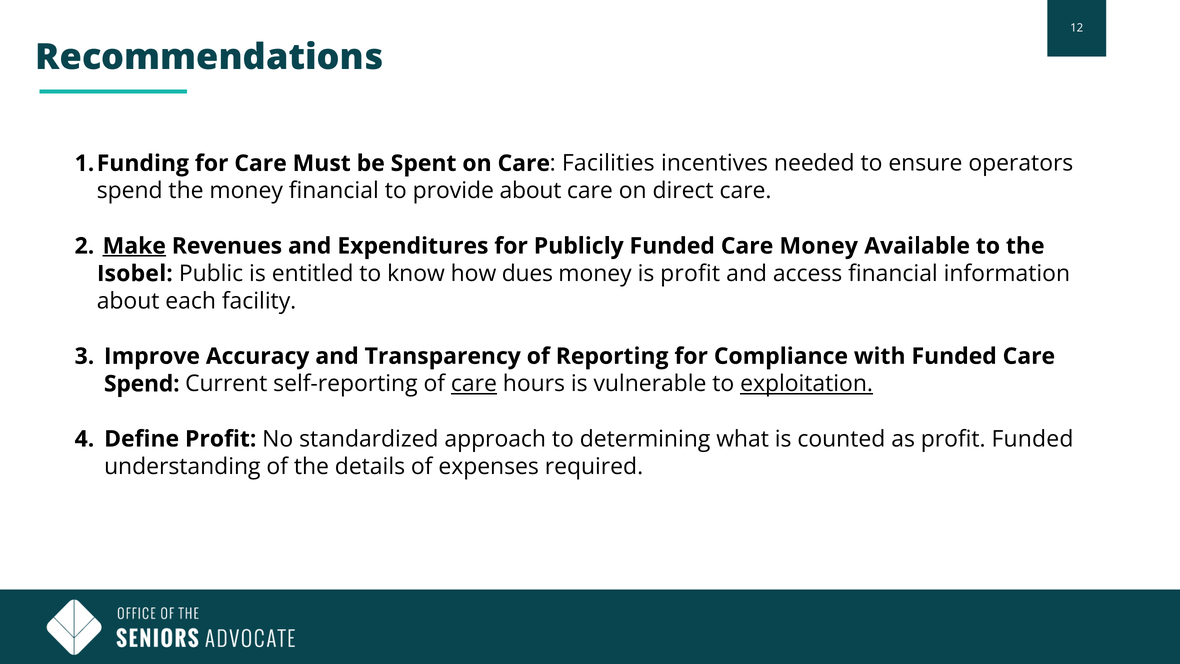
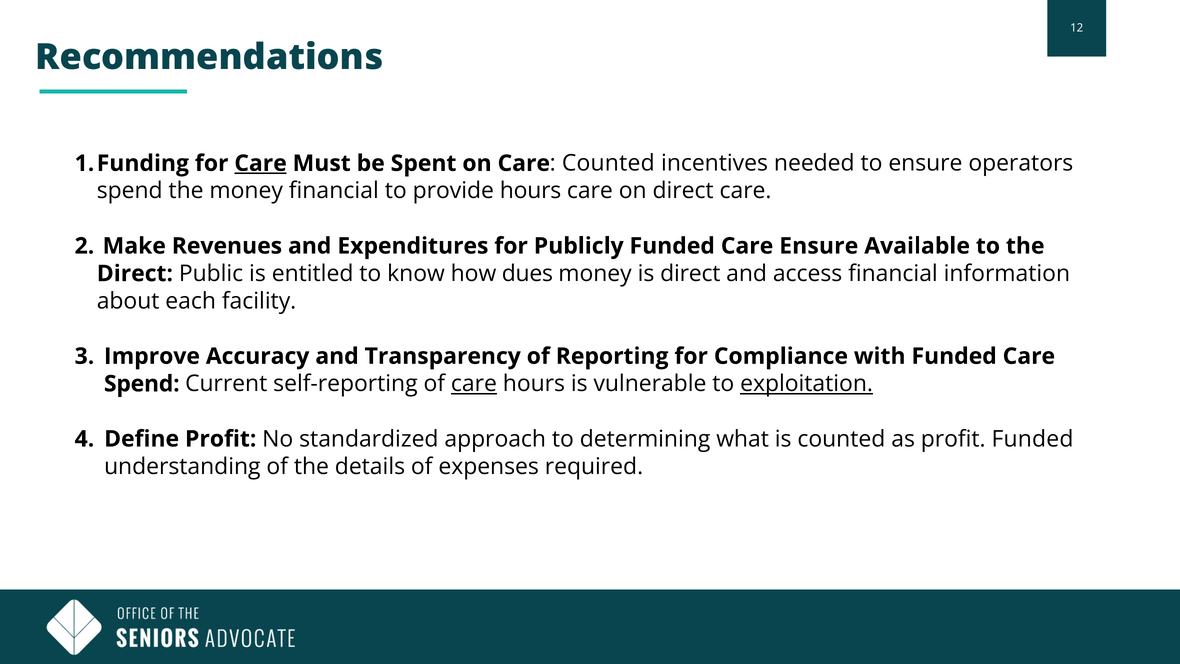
Care at (261, 163) underline: none -> present
Care Facilities: Facilities -> Counted
provide about: about -> hours
Make underline: present -> none
Care Money: Money -> Ensure
Isobel at (135, 273): Isobel -> Direct
is profit: profit -> direct
